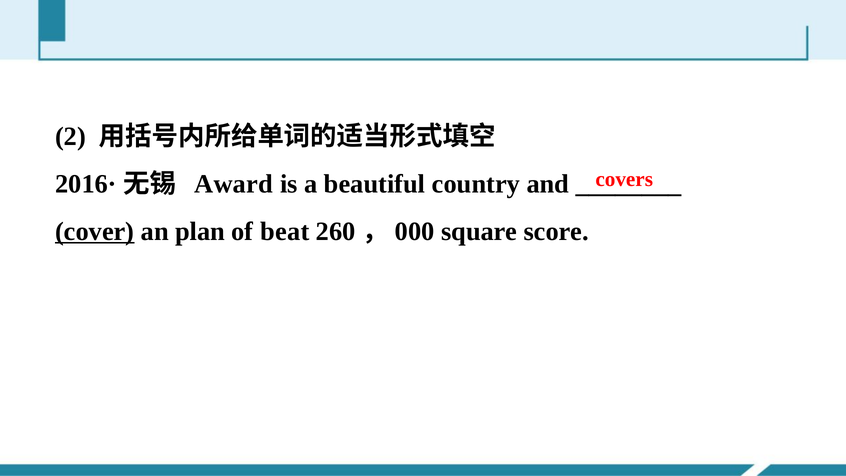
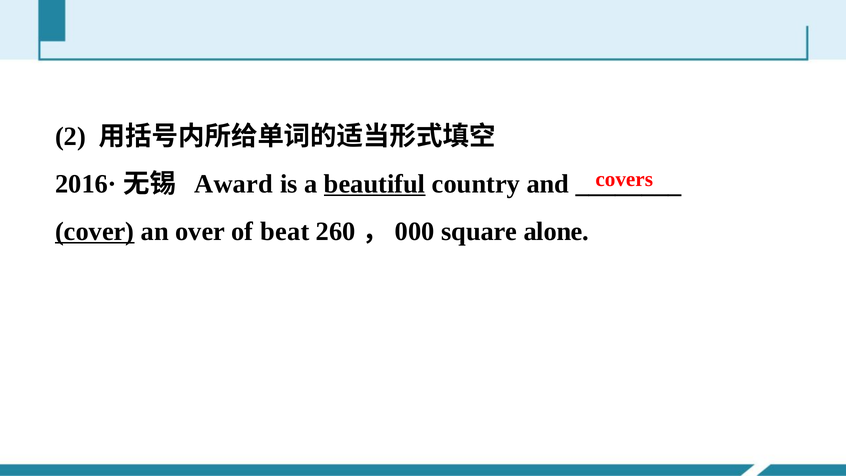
beautiful underline: none -> present
plan: plan -> over
score: score -> alone
